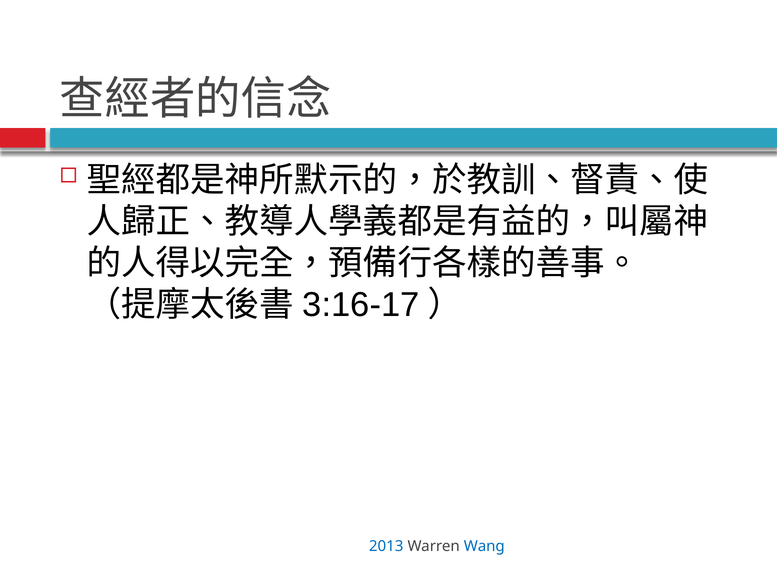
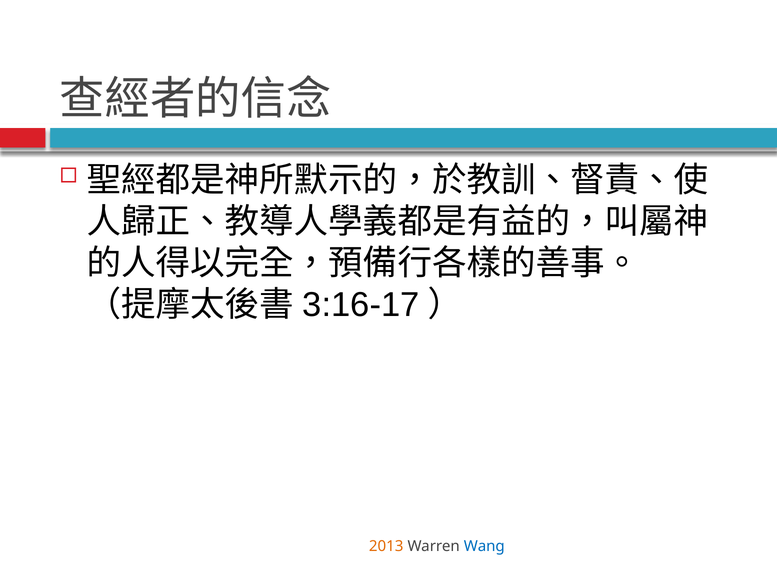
2013 colour: blue -> orange
